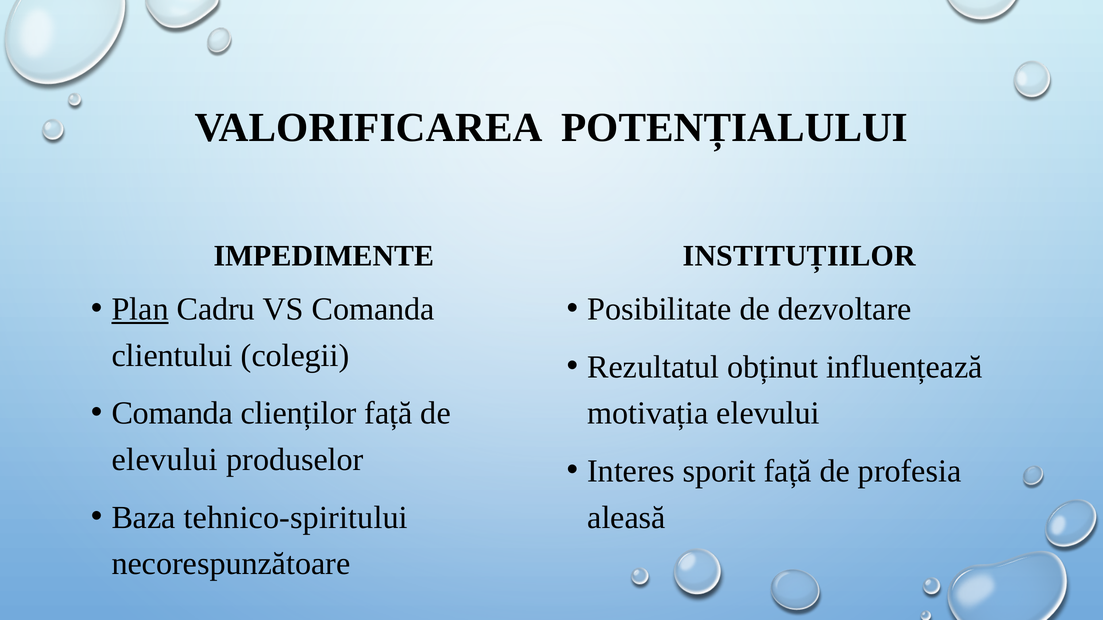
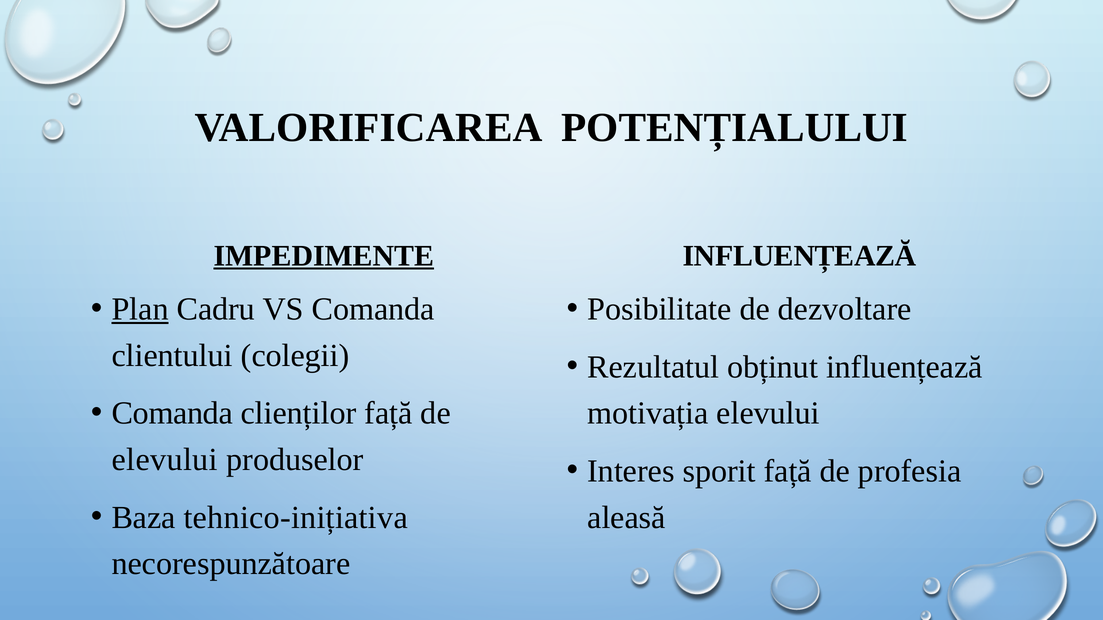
IMPEDIMENTE underline: none -> present
INSTITUȚIILOR at (799, 256): INSTITUȚIILOR -> INFLUENȚEAZĂ
tehnico-spiritului: tehnico-spiritului -> tehnico-inițiativa
